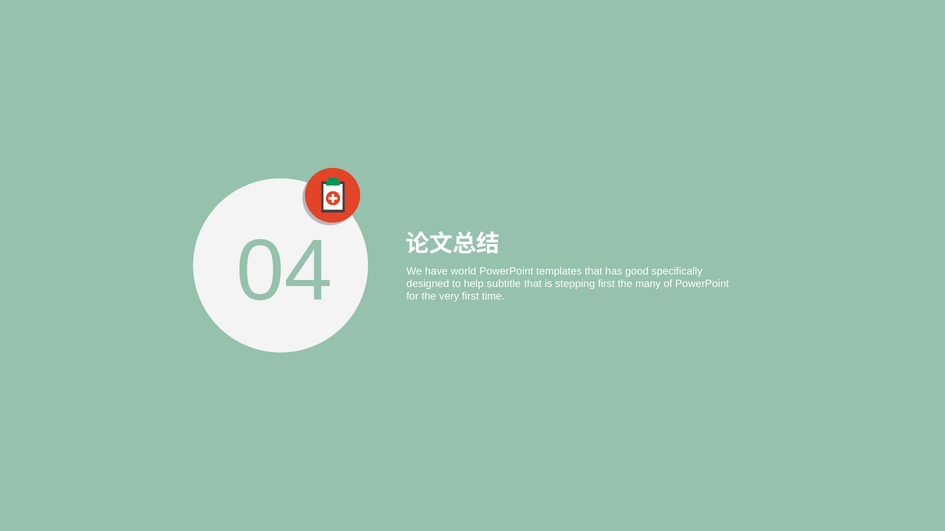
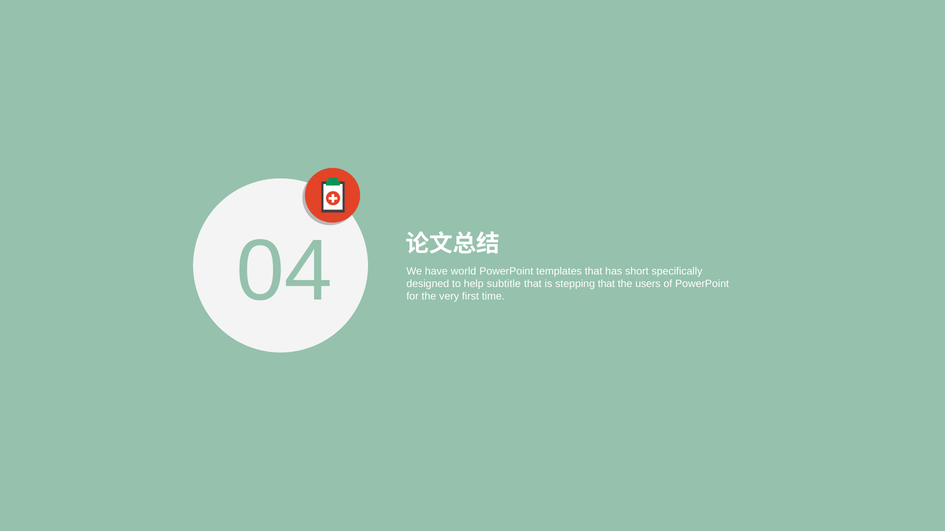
good: good -> short
stepping first: first -> that
many: many -> users
